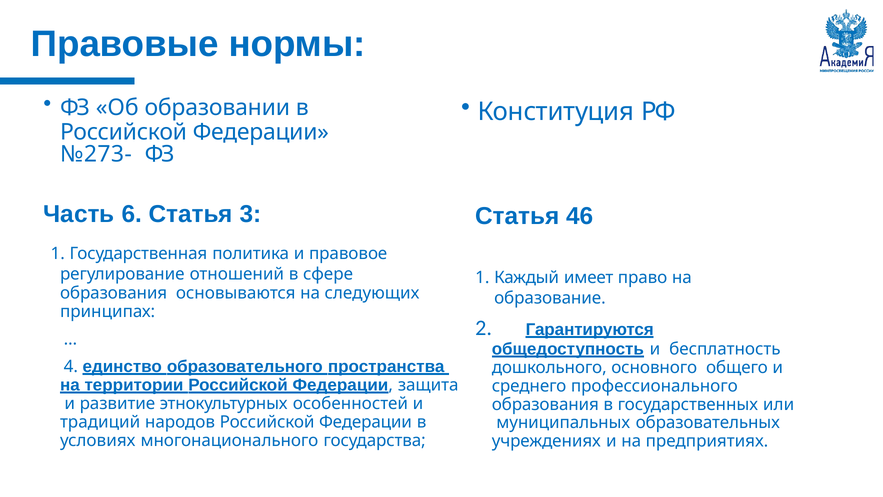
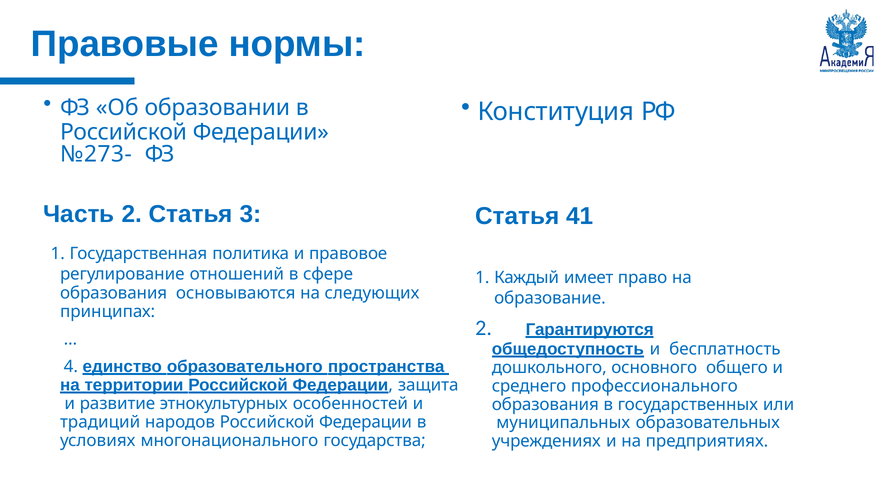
Часть 6: 6 -> 2
46: 46 -> 41
